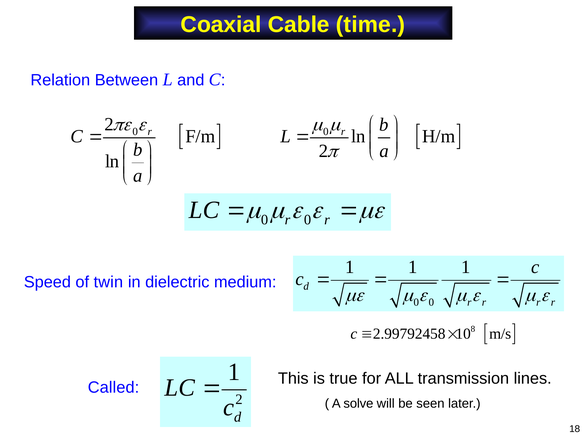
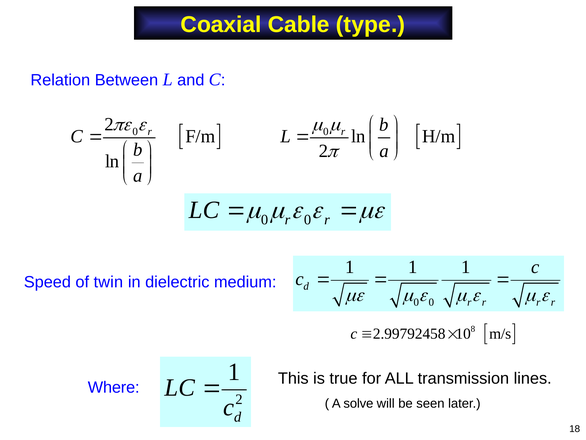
time: time -> type
Called: Called -> Where
